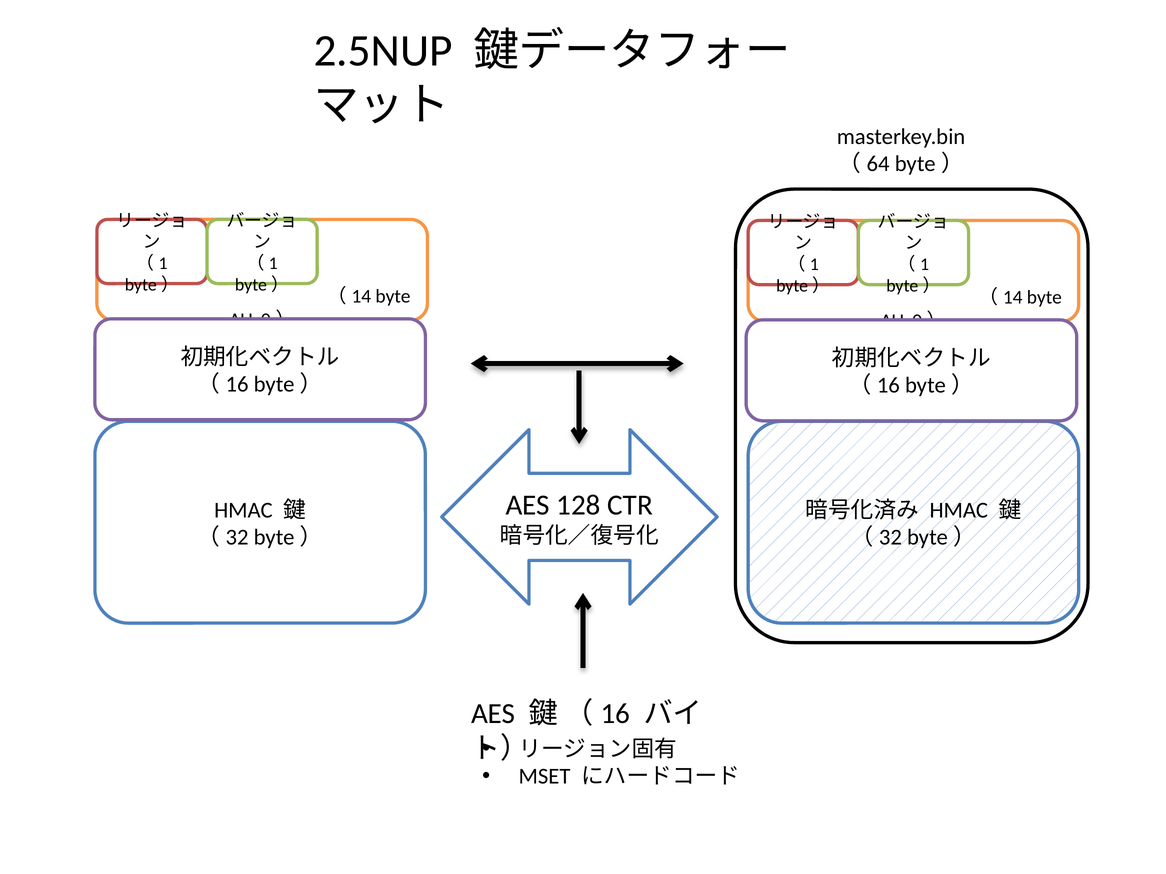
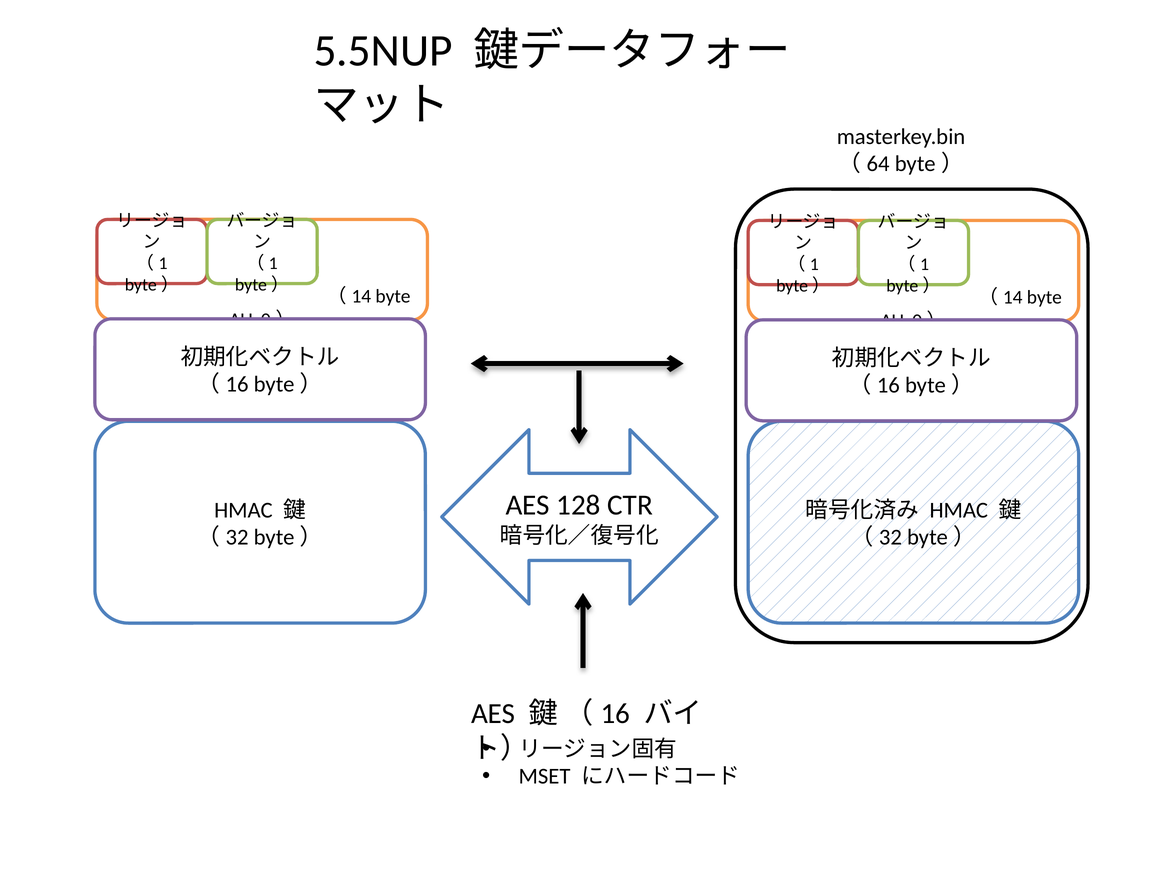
2.5NUP: 2.5NUP -> 5.5NUP
